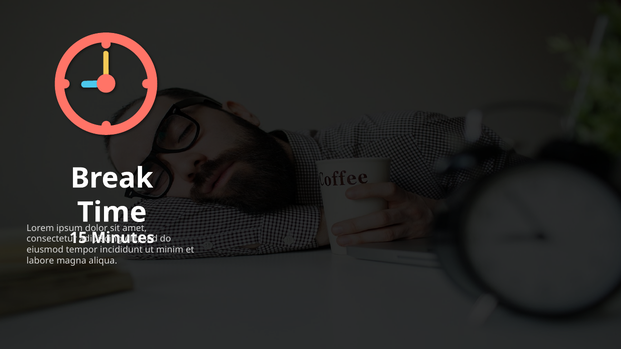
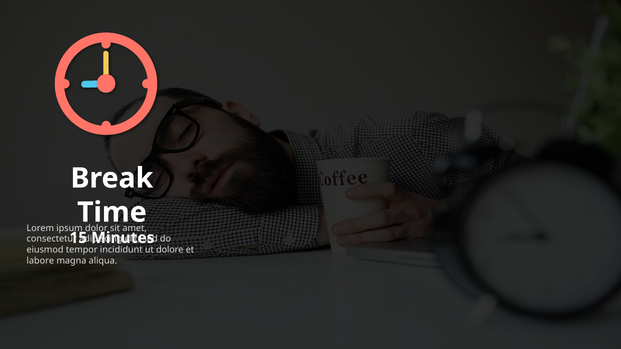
minim: minim -> dolore
